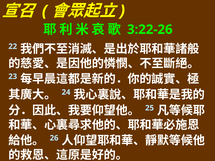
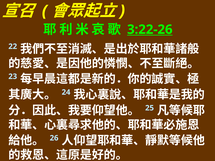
3:22-26 underline: none -> present
